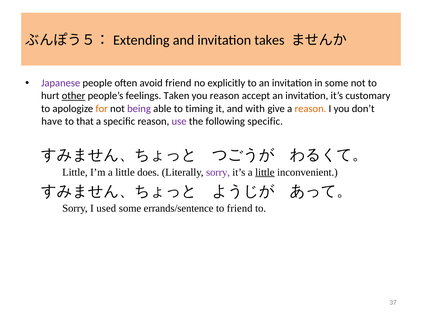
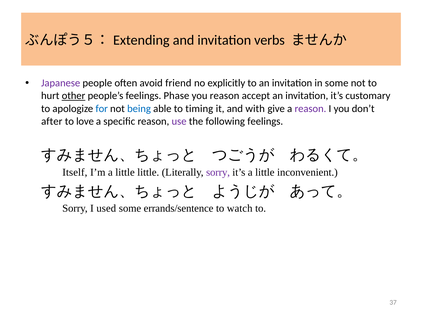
takes: takes -> verbs
Taken: Taken -> Phase
for colour: orange -> blue
being colour: purple -> blue
reason at (310, 108) colour: orange -> purple
have: have -> after
that: that -> love
following specific: specific -> feelings
Little at (75, 172): Little -> Itself
little does: does -> little
little at (265, 172) underline: present -> none
to friend: friend -> watch
